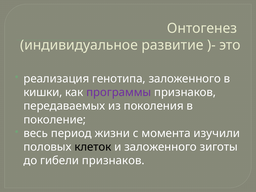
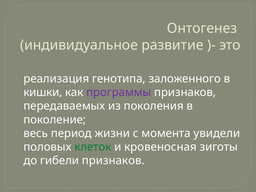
изучили: изучили -> увидели
клеток colour: black -> green
и заложенного: заложенного -> кровеносная
